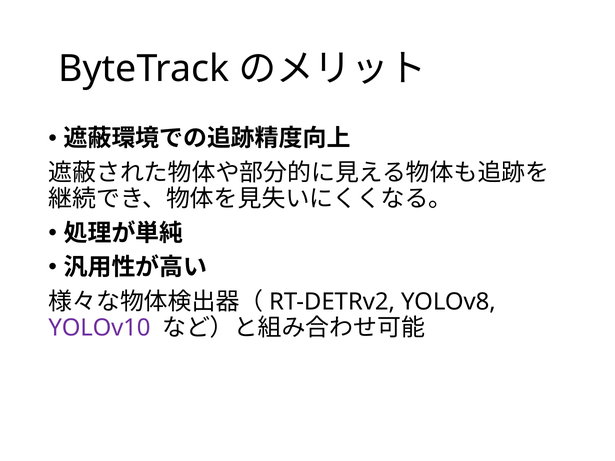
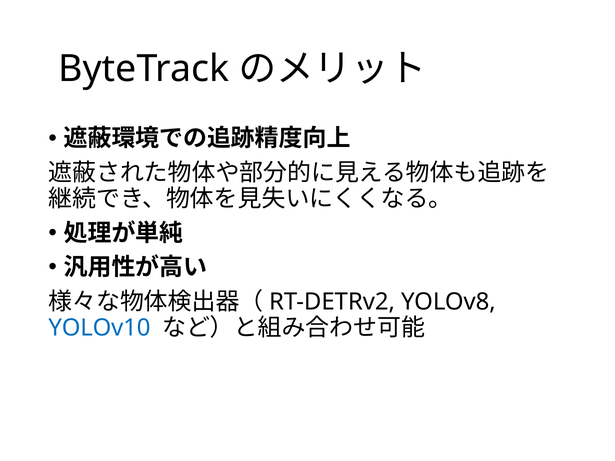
YOLOv10 colour: purple -> blue
